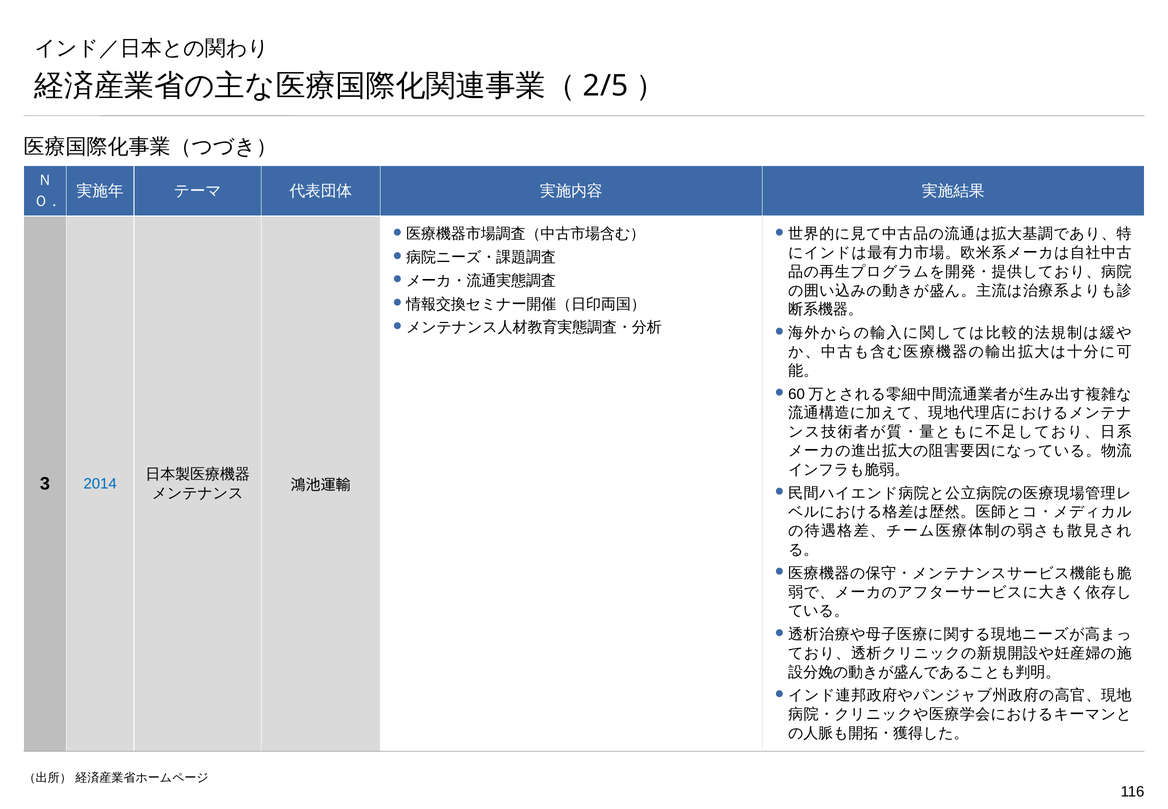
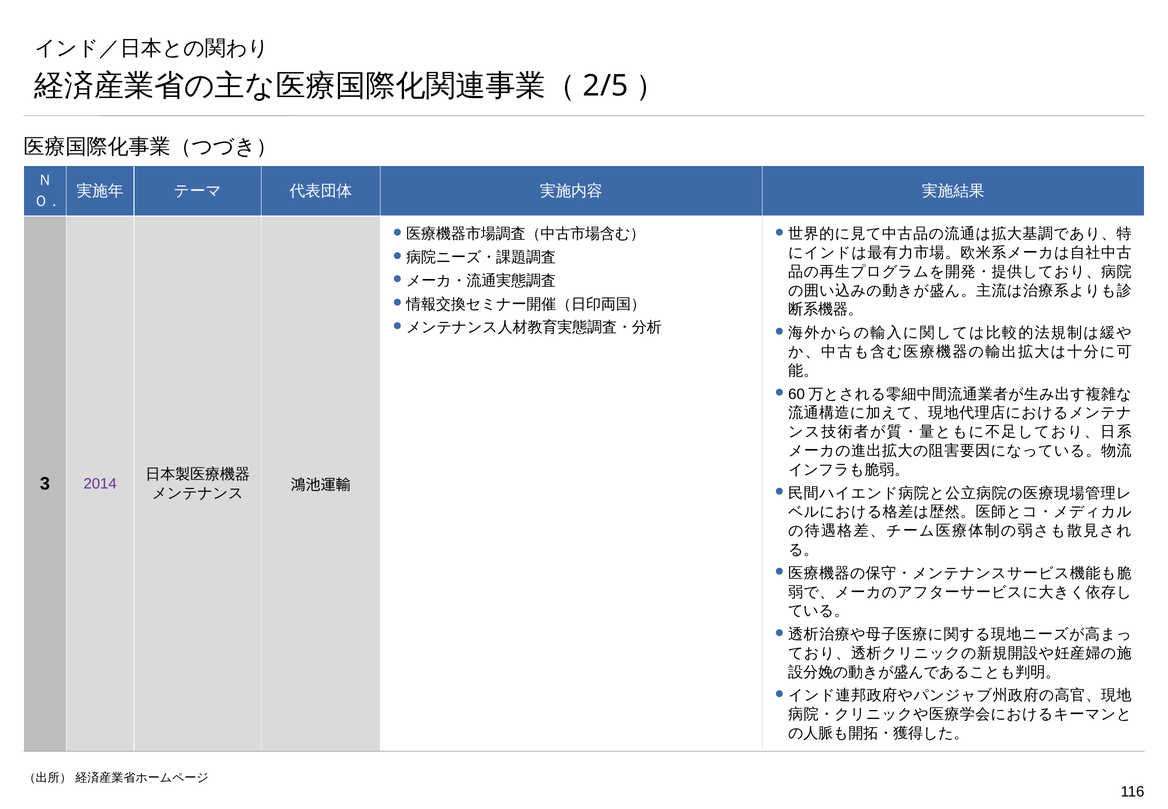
2014 colour: blue -> purple
